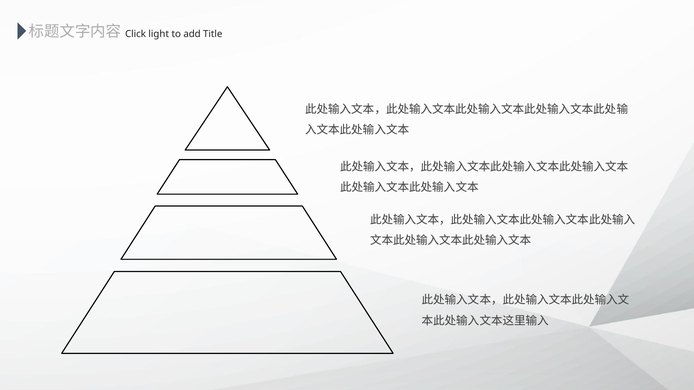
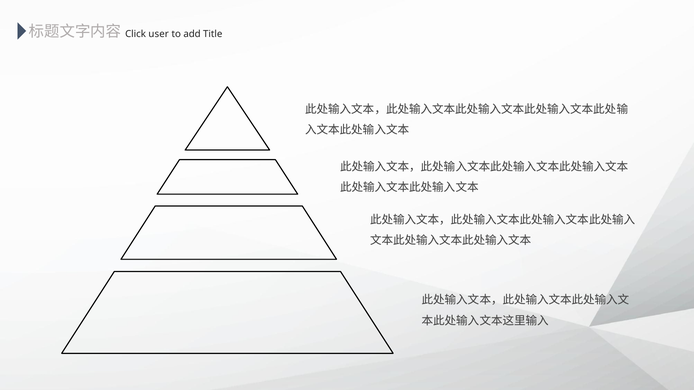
light: light -> user
